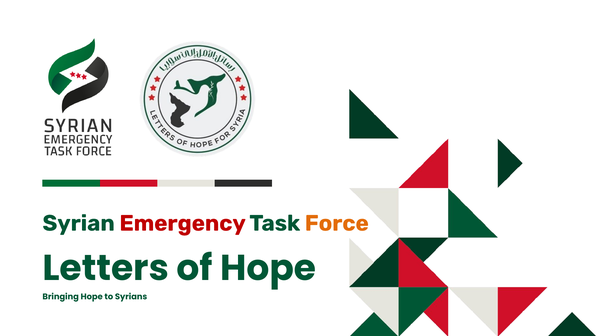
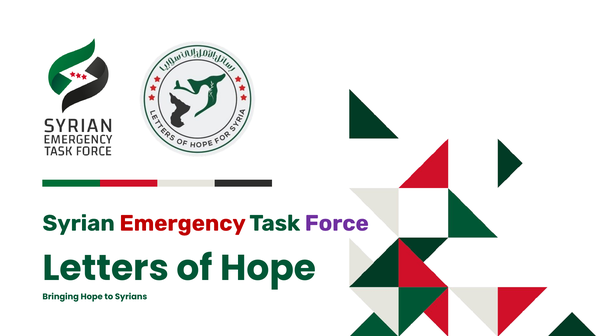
Force colour: orange -> purple
